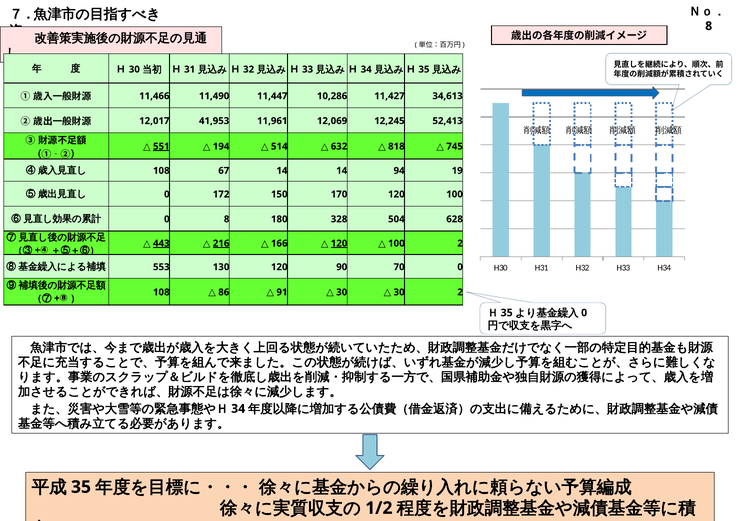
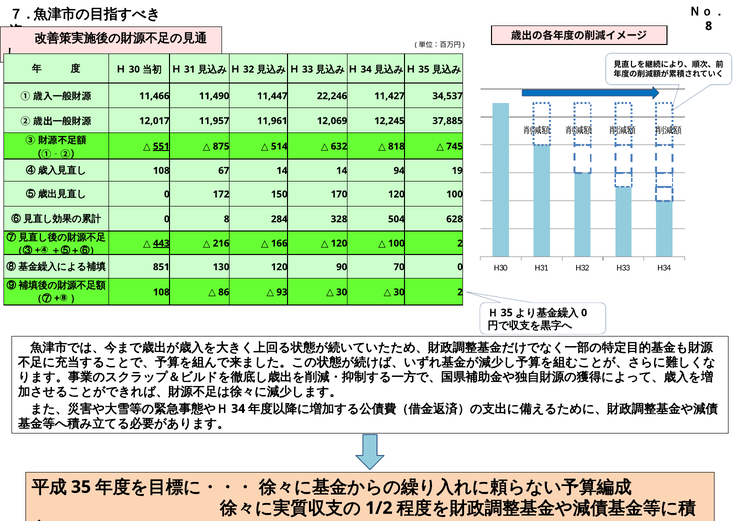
10,286: 10,286 -> 22,246
34,613: 34,613 -> 34,537
41,953: 41,953 -> 11,957
52,413: 52,413 -> 37,885
194: 194 -> 875
180: 180 -> 284
216 underline: present -> none
120 at (339, 243) underline: present -> none
553: 553 -> 851
91: 91 -> 93
